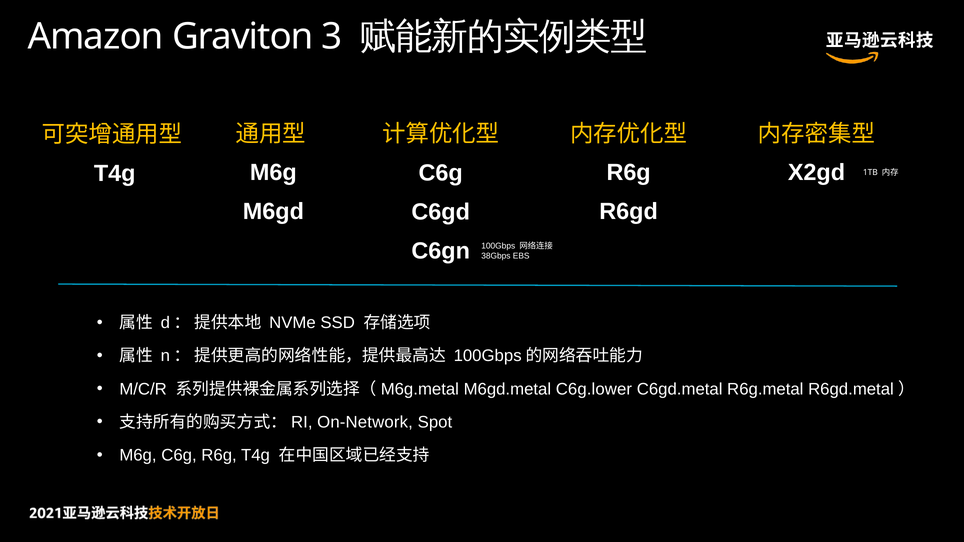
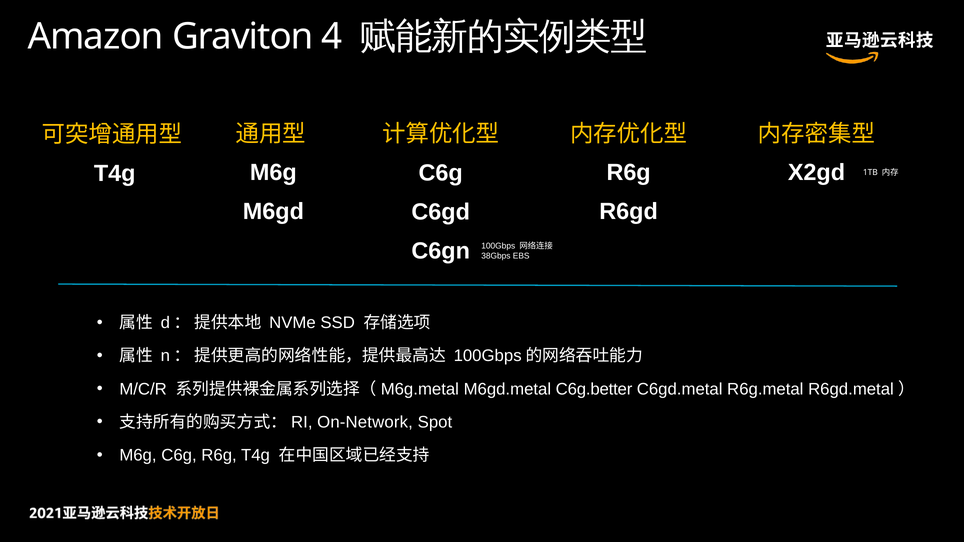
3: 3 -> 4
C6g.lower: C6g.lower -> C6g.better
